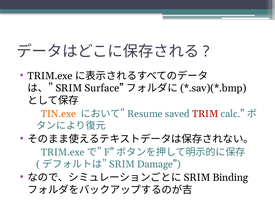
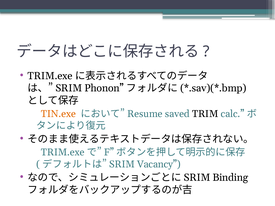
Surface: Surface -> Phonon
TRIM colour: red -> black
Damage: Damage -> Vacancy
